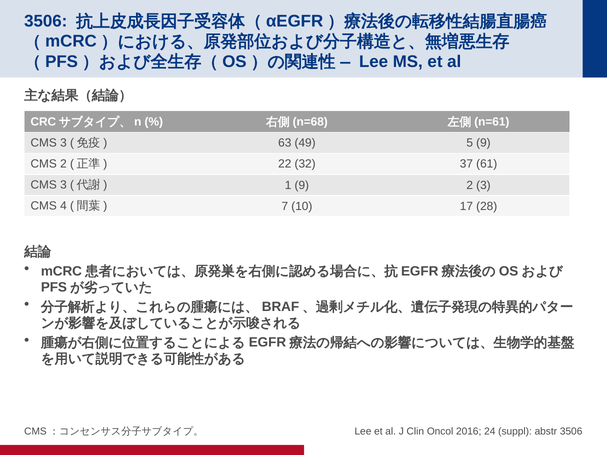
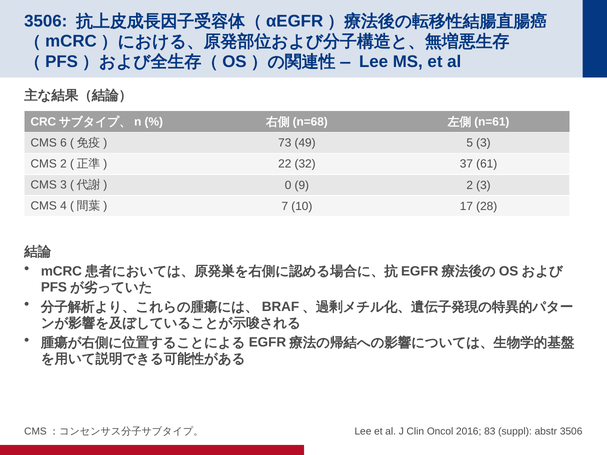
3 at (63, 143): 3 -> 6
63: 63 -> 73
5 9: 9 -> 3
1: 1 -> 0
24: 24 -> 83
